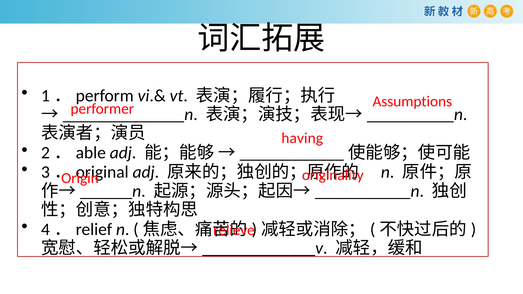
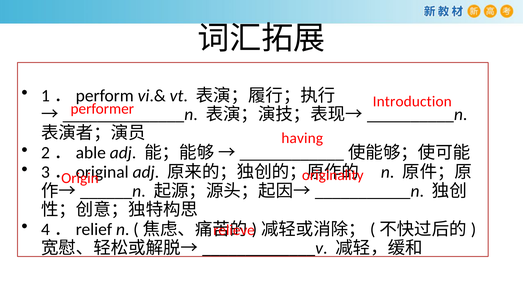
Assumptions: Assumptions -> Introduction
